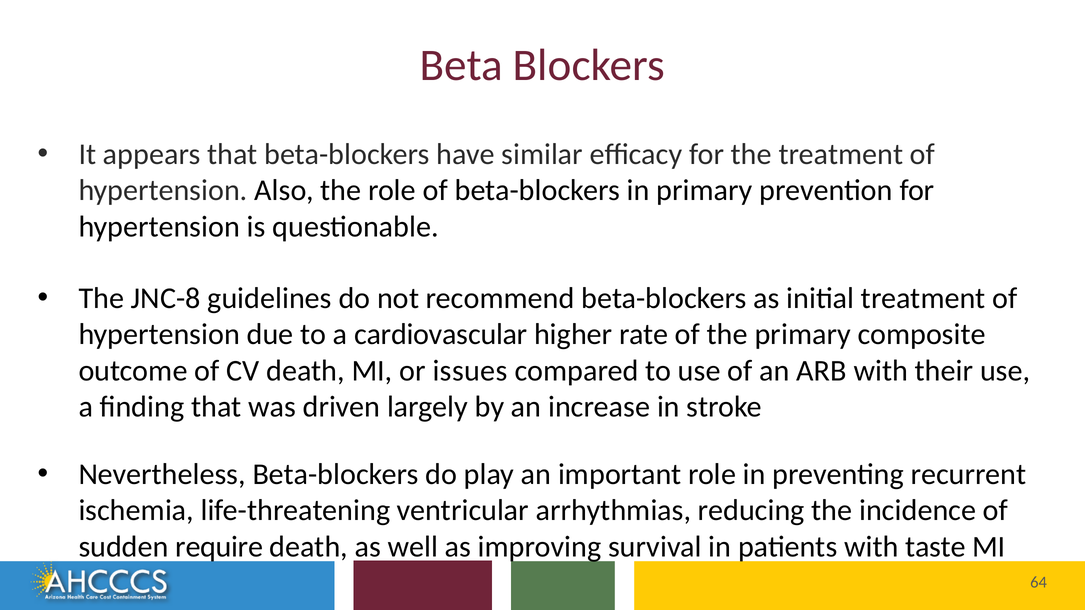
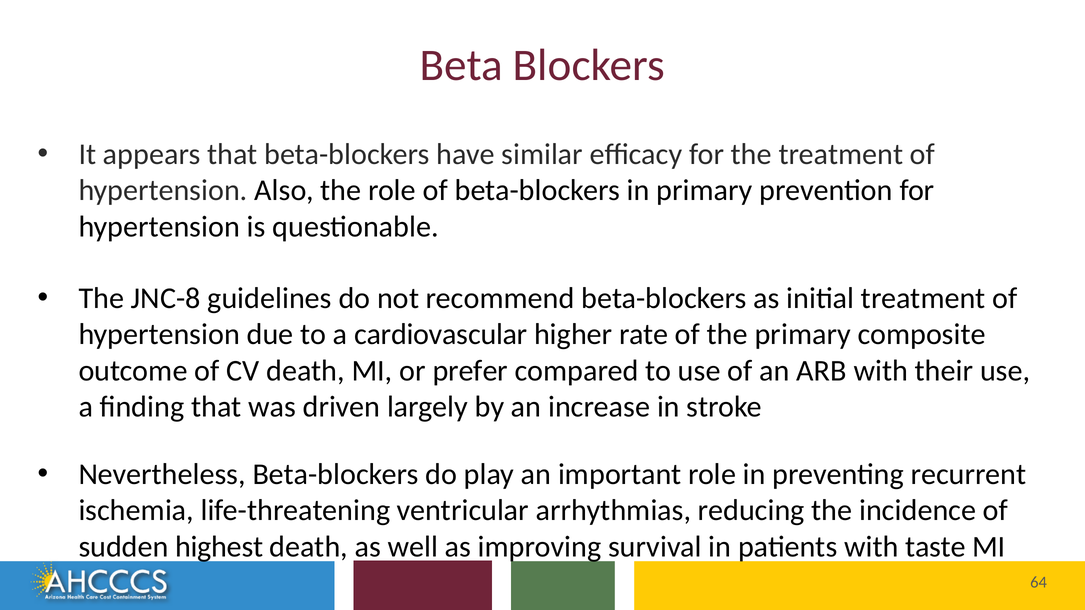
issues: issues -> prefer
require: require -> highest
